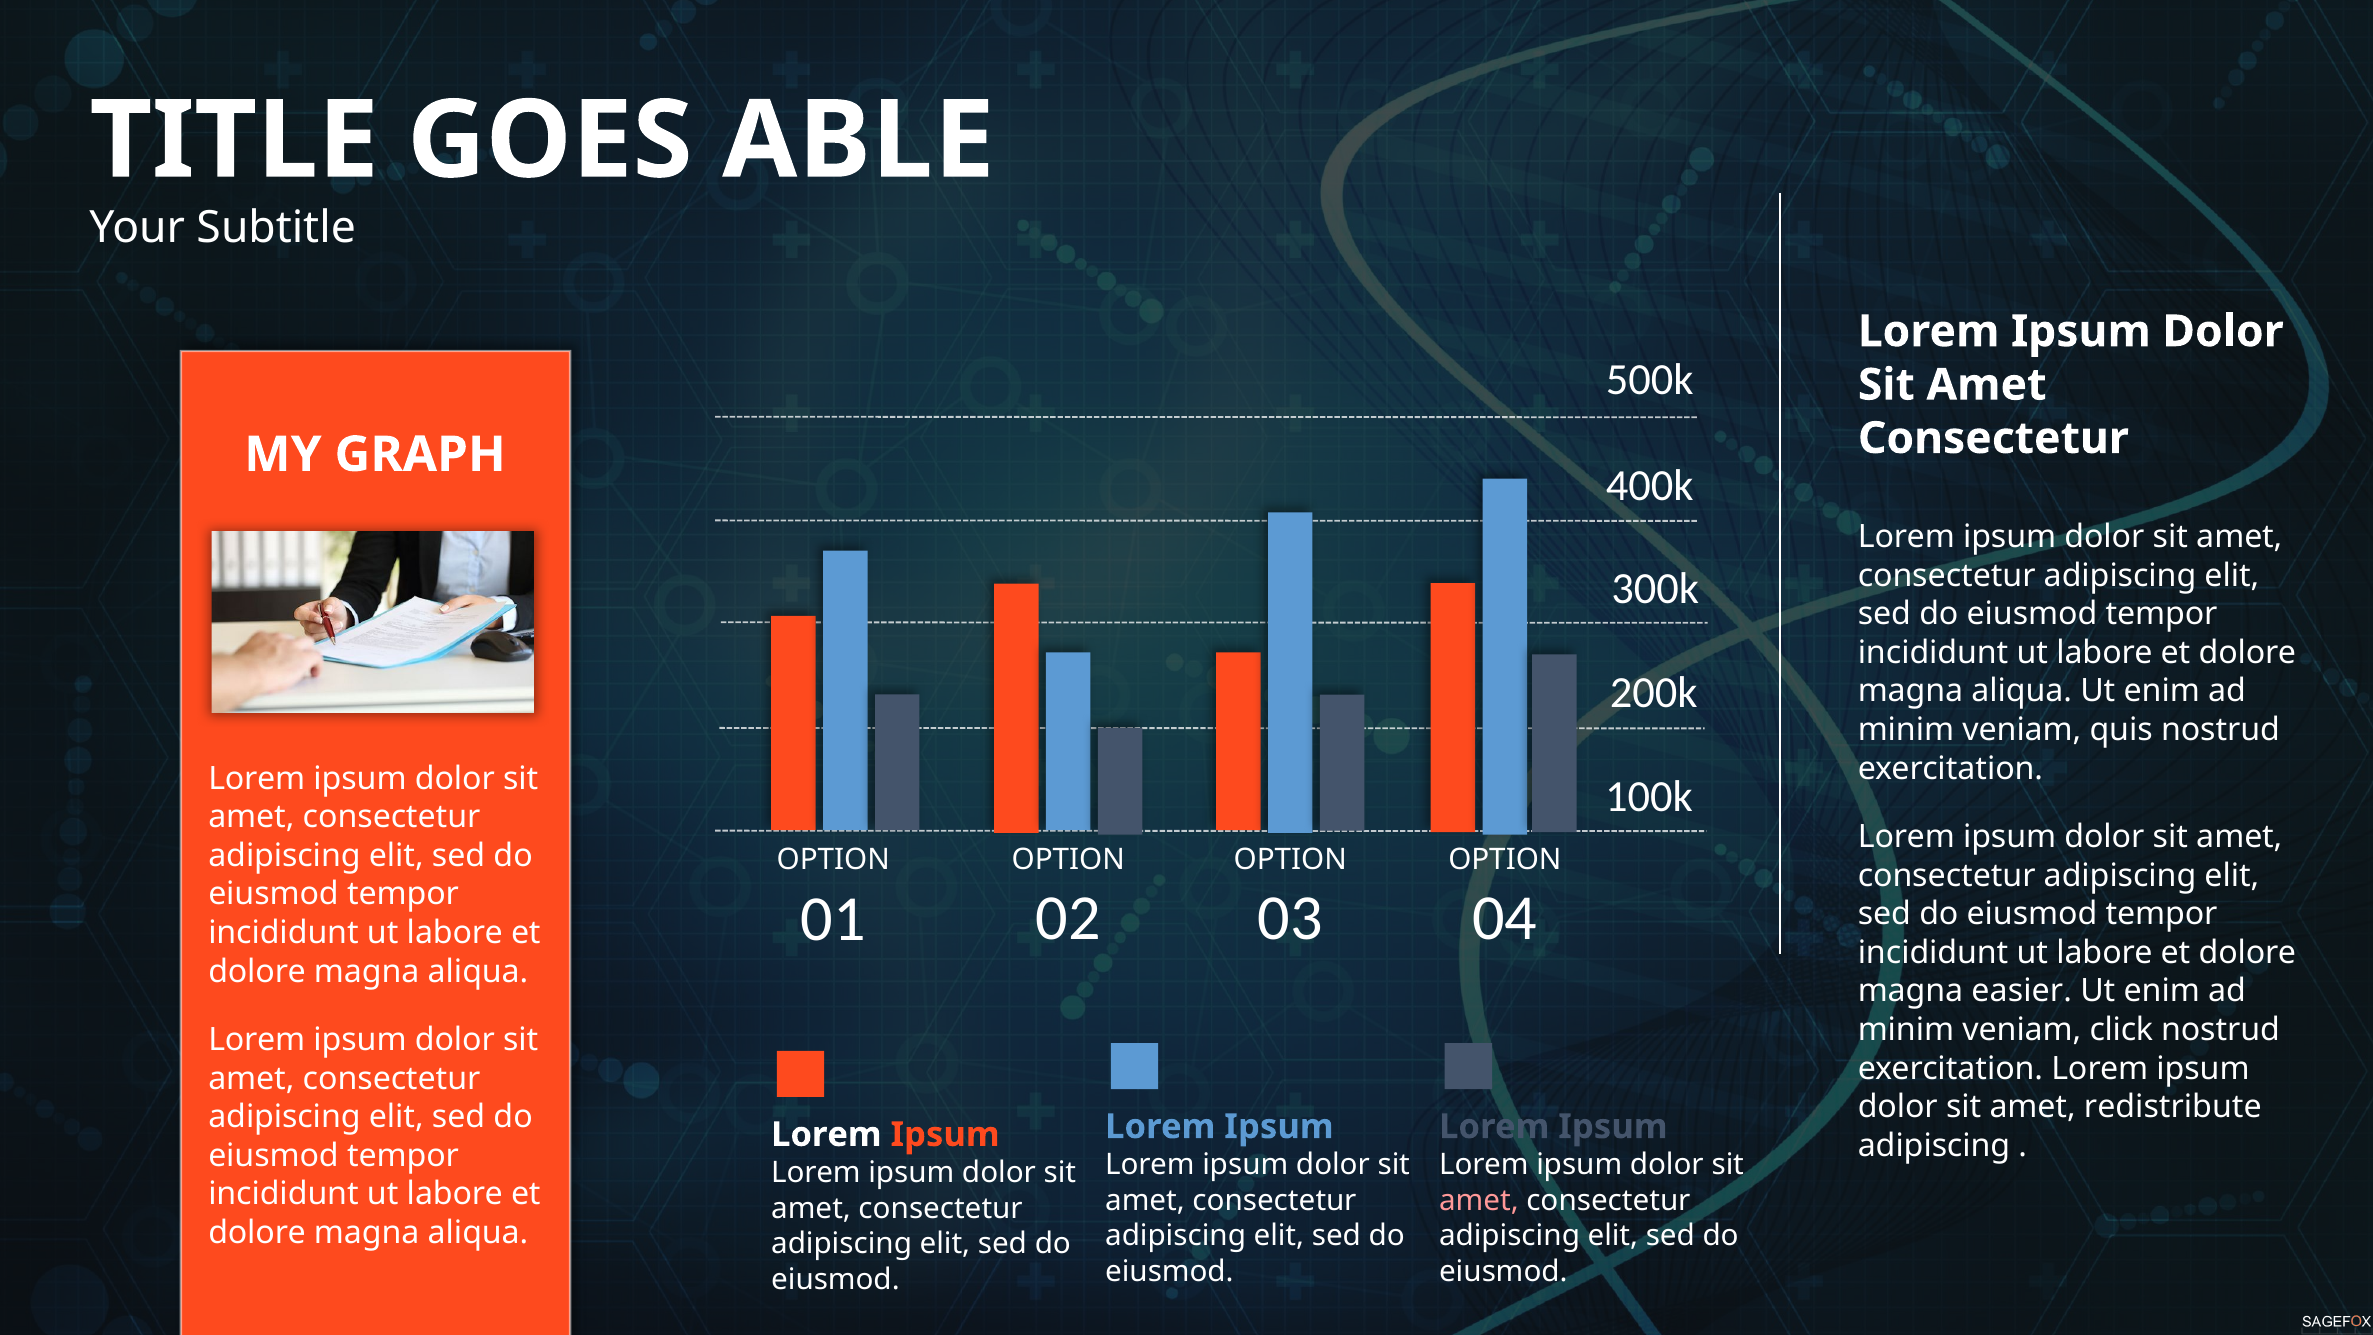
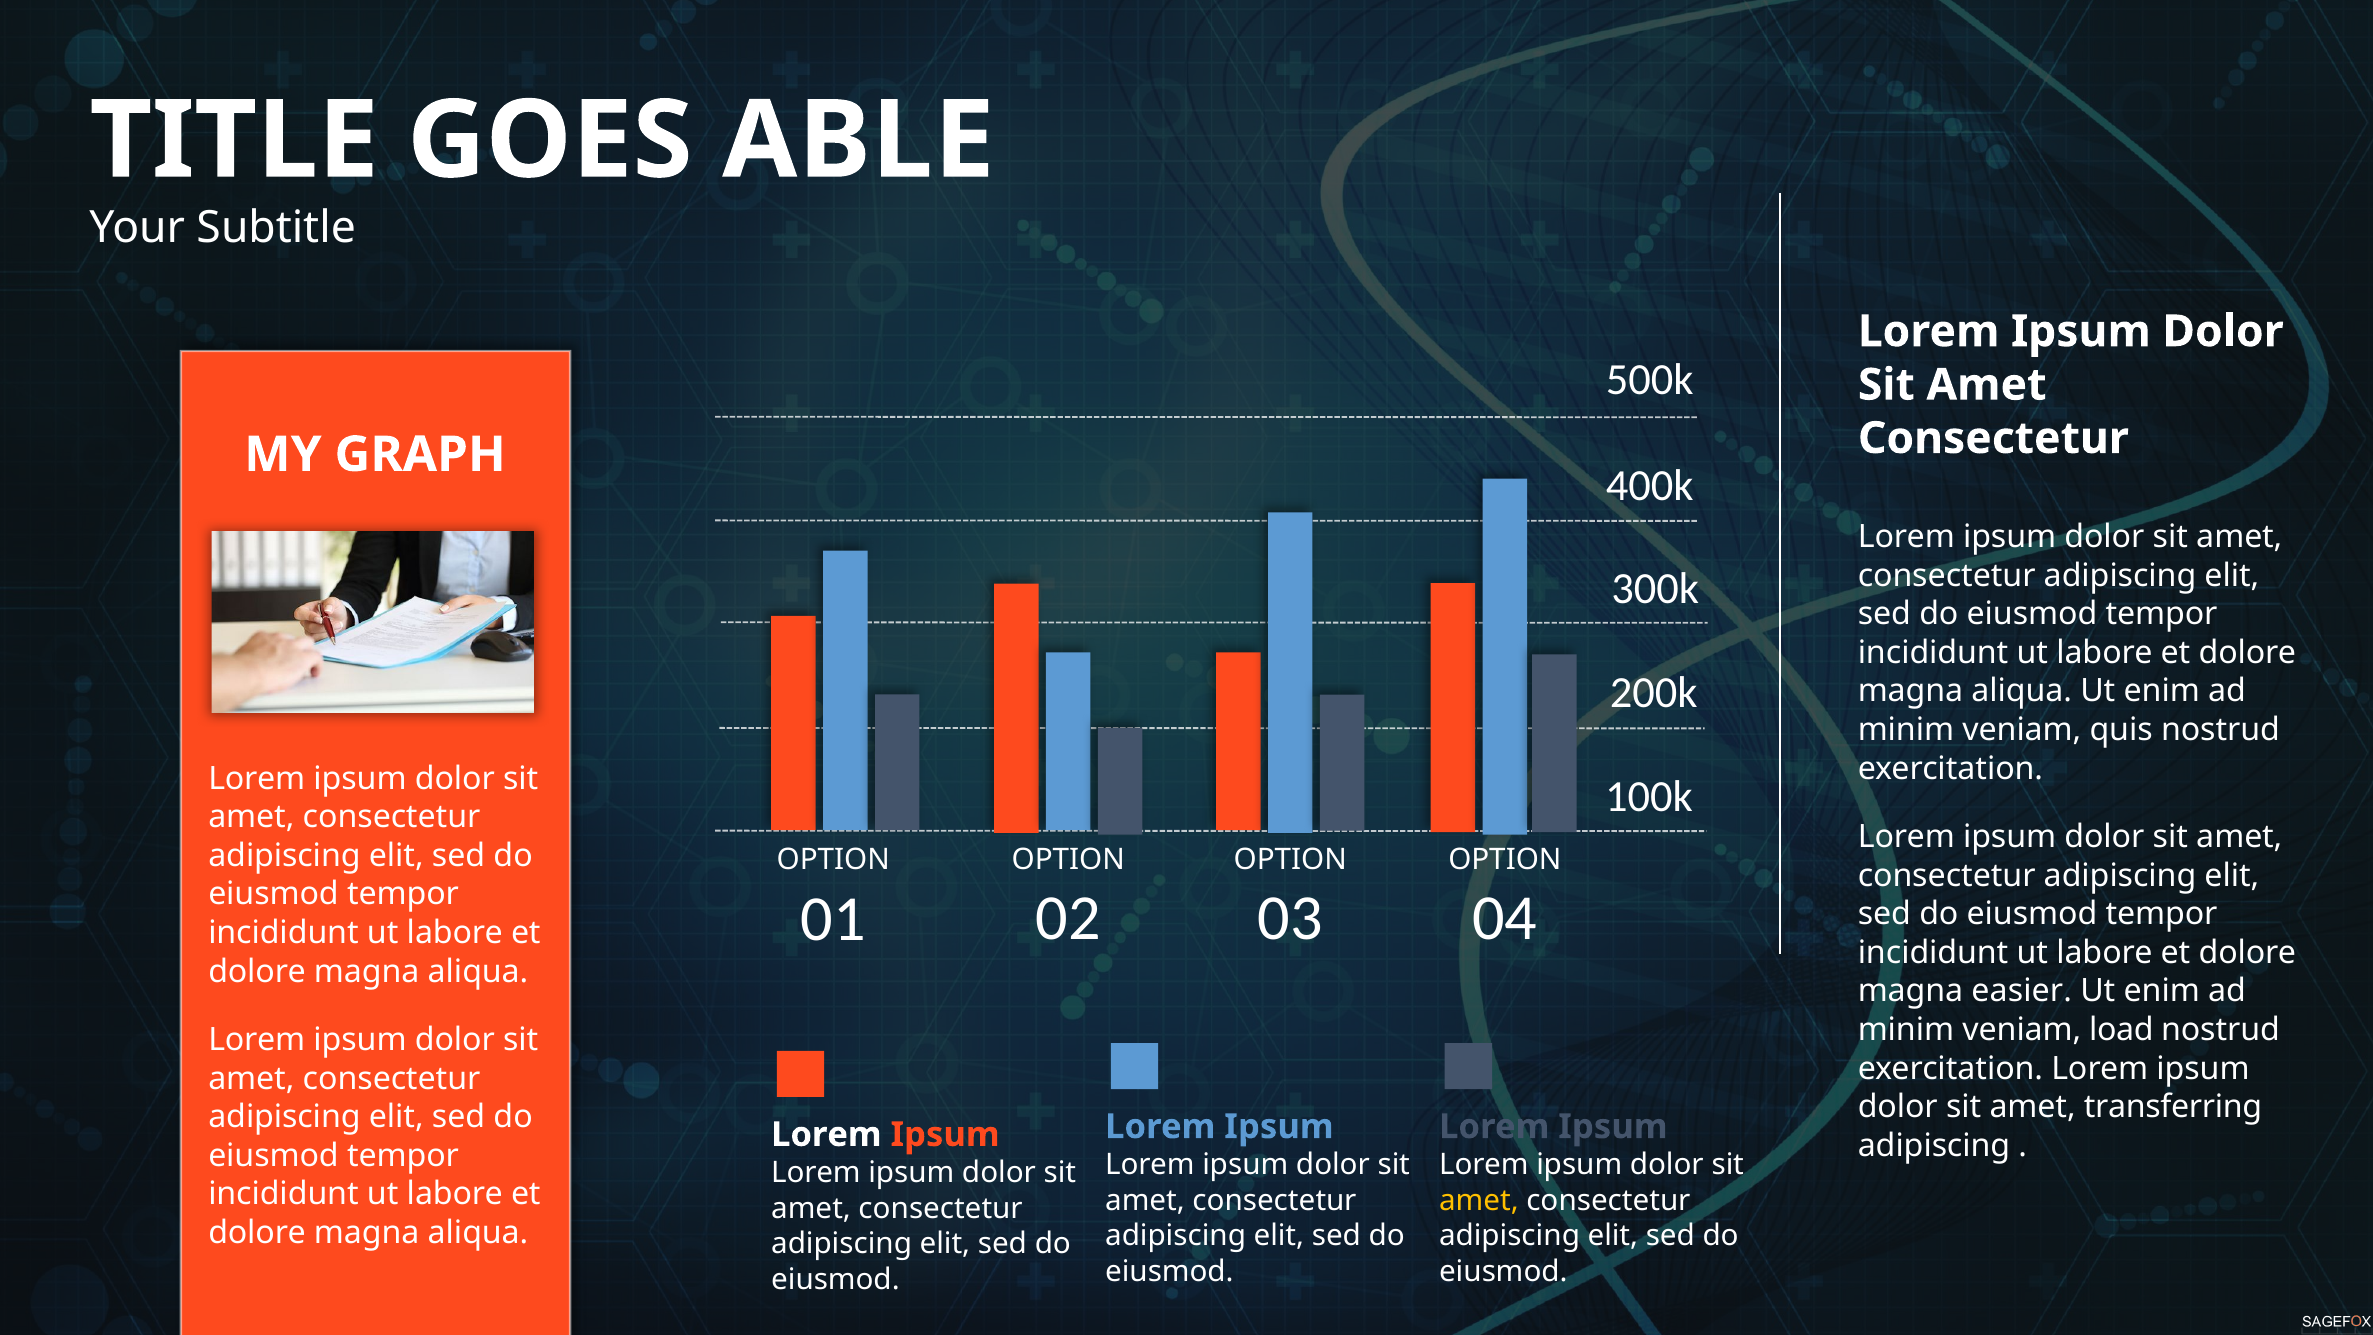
click: click -> load
redistribute: redistribute -> transferring
amet at (1479, 1200) colour: pink -> yellow
